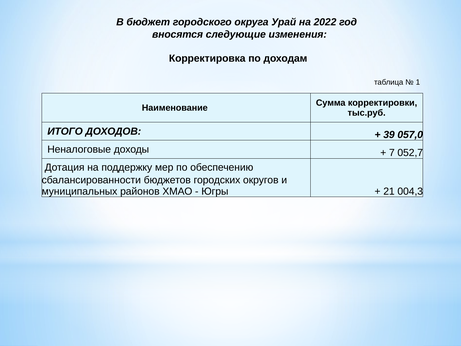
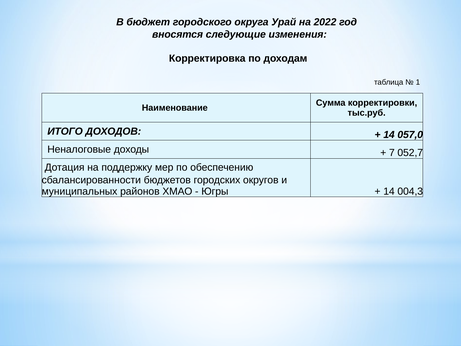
39 at (389, 135): 39 -> 14
21 at (389, 191): 21 -> 14
